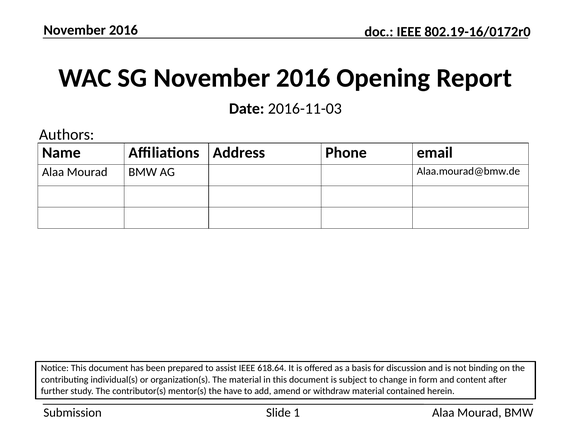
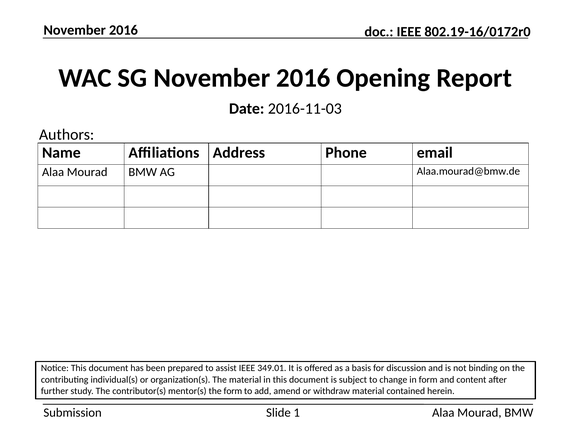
618.64: 618.64 -> 349.01
the have: have -> form
